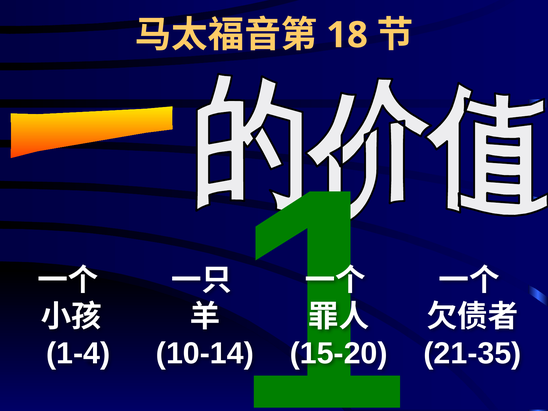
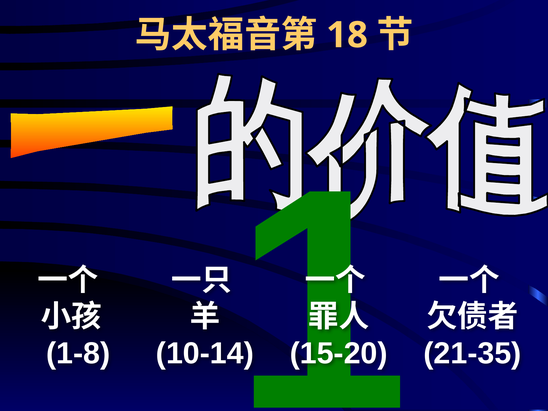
1-4: 1-4 -> 1-8
